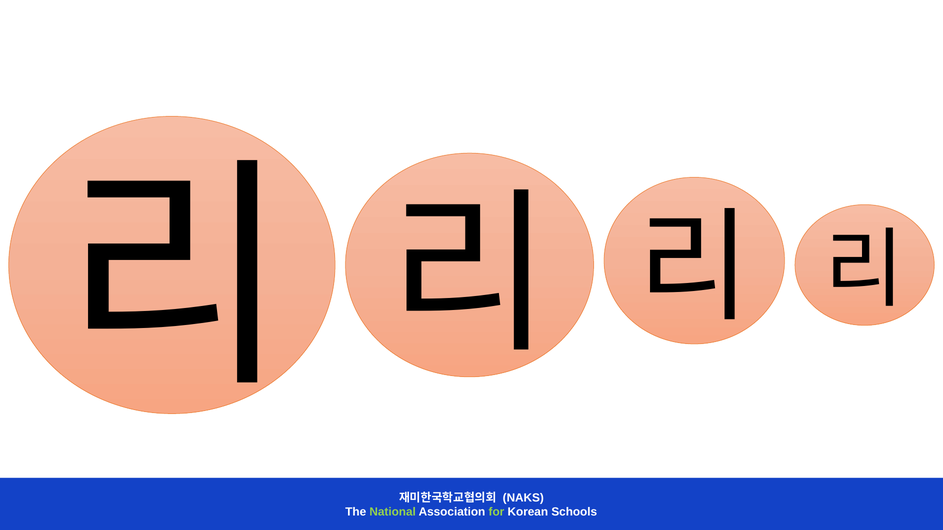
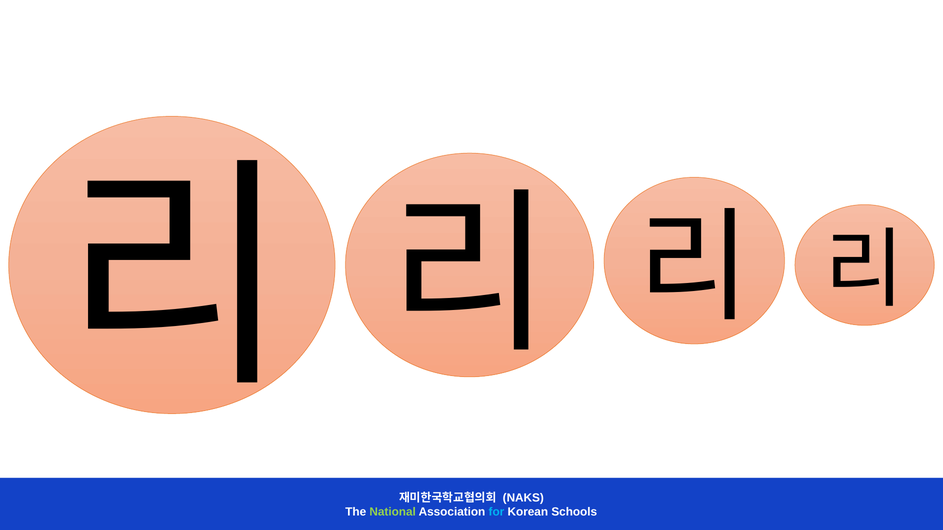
for colour: light green -> light blue
